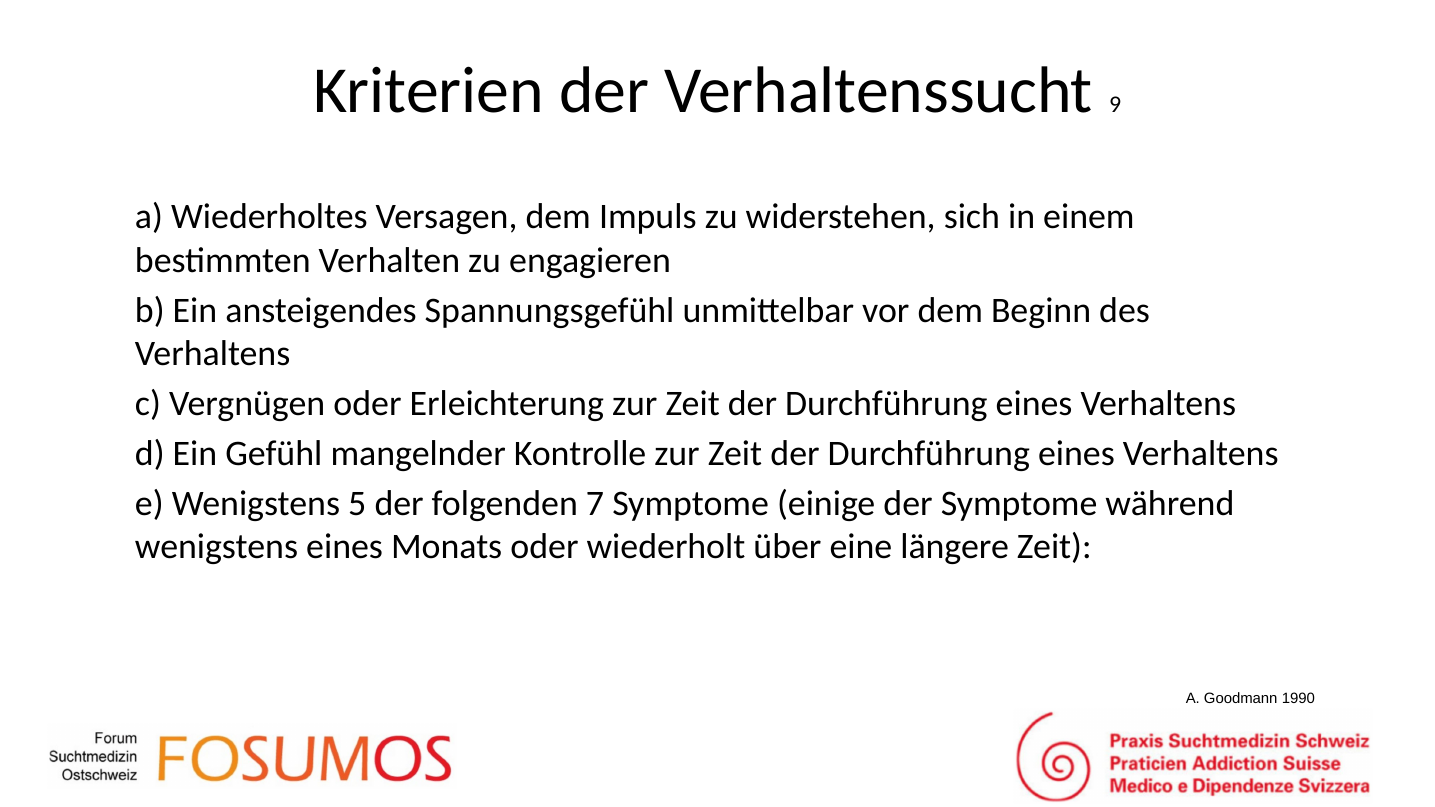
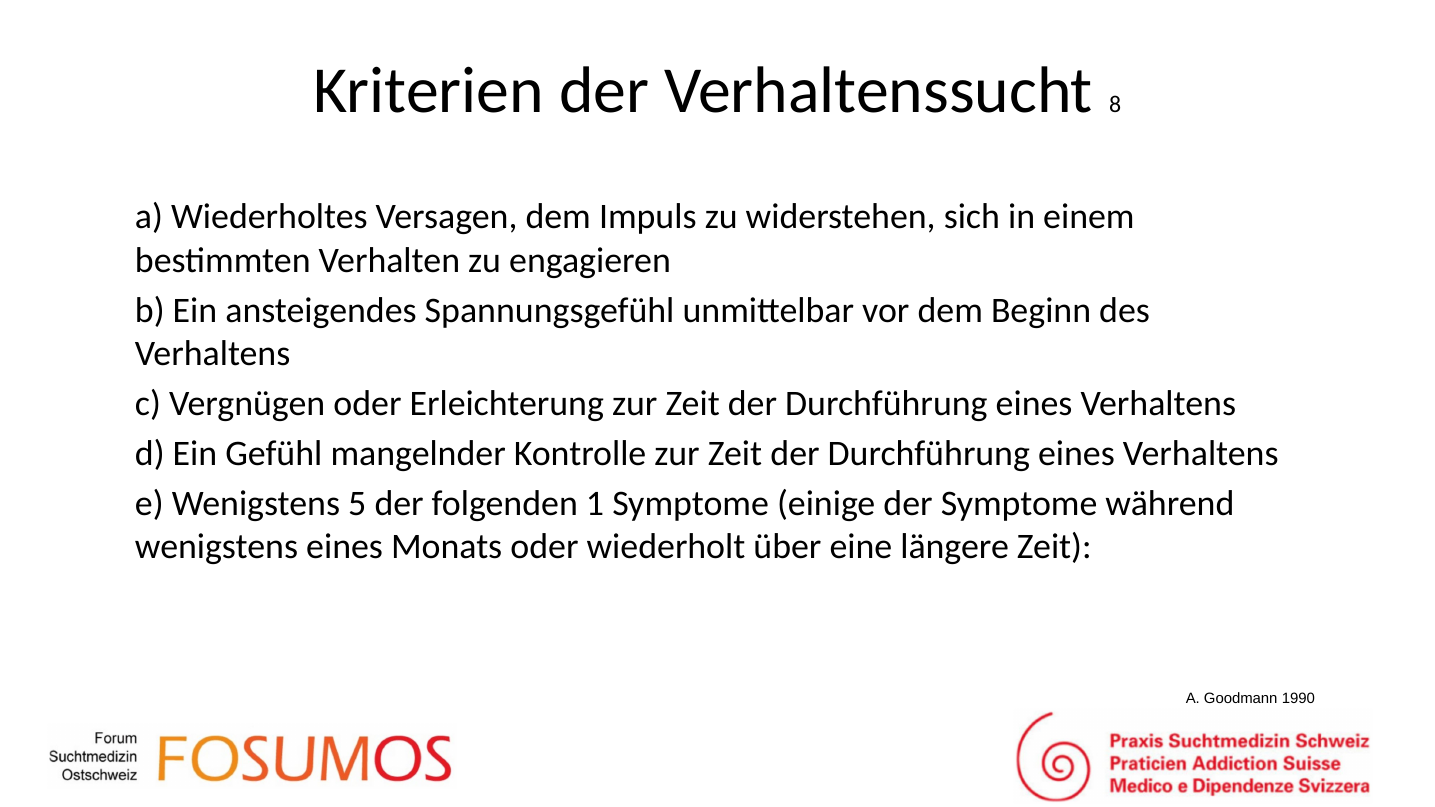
9: 9 -> 8
7: 7 -> 1
